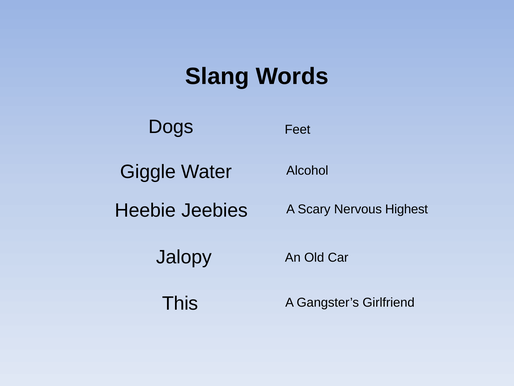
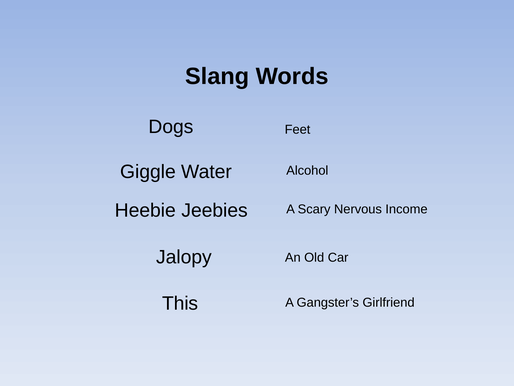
Highest: Highest -> Income
